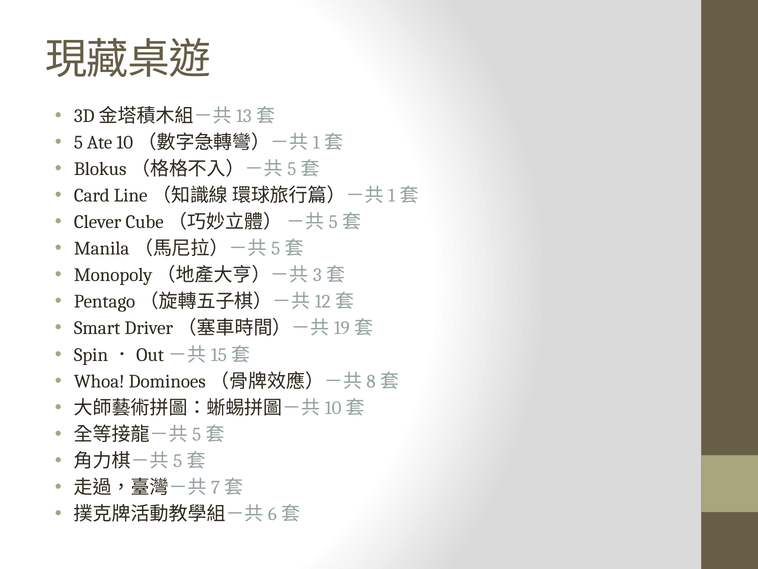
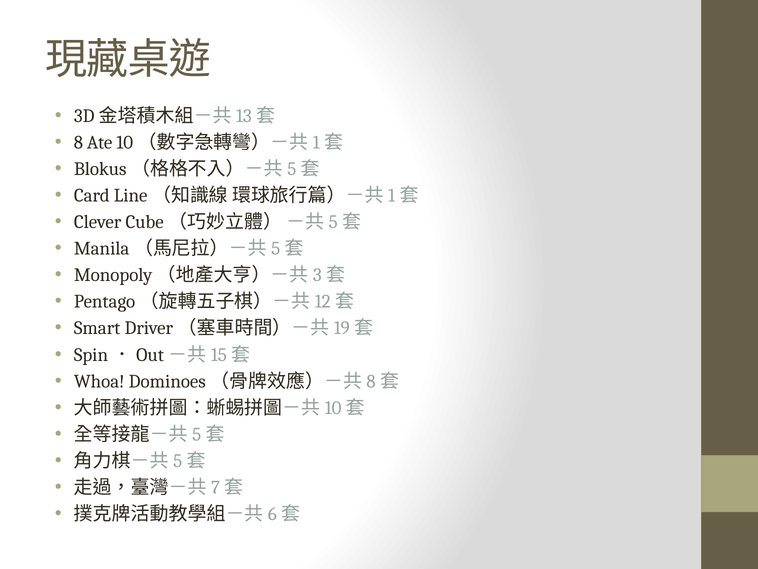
5: 5 -> 8
